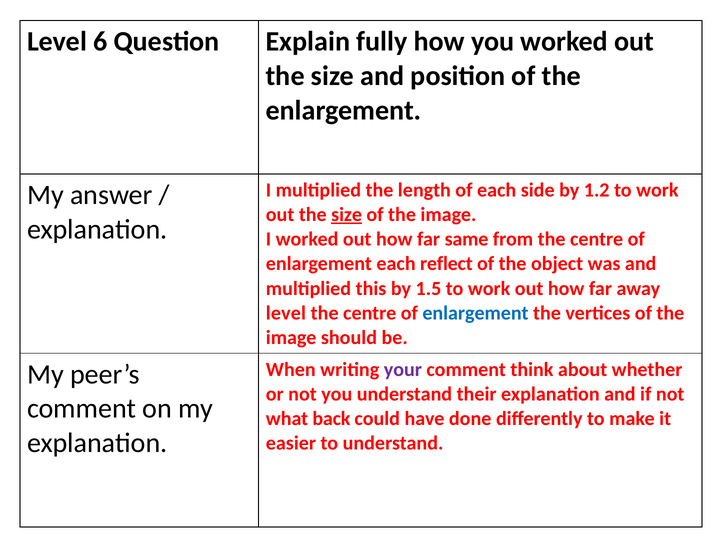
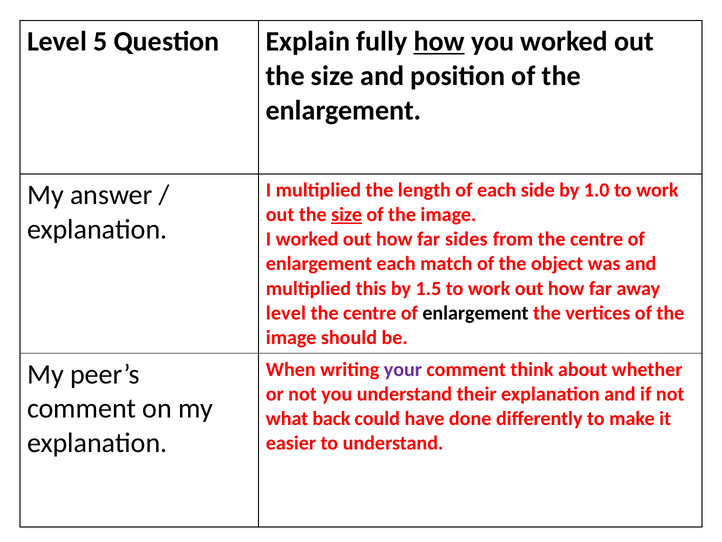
6: 6 -> 5
how at (439, 42) underline: none -> present
1.2: 1.2 -> 1.0
same: same -> sides
reflect: reflect -> match
enlargement at (475, 313) colour: blue -> black
